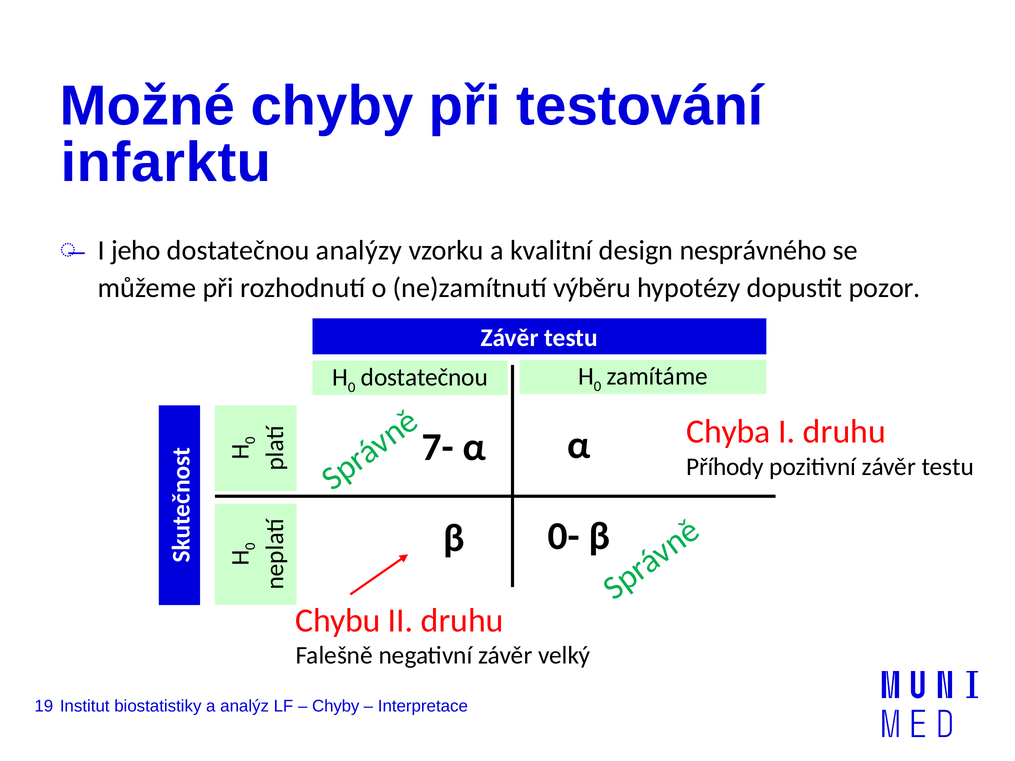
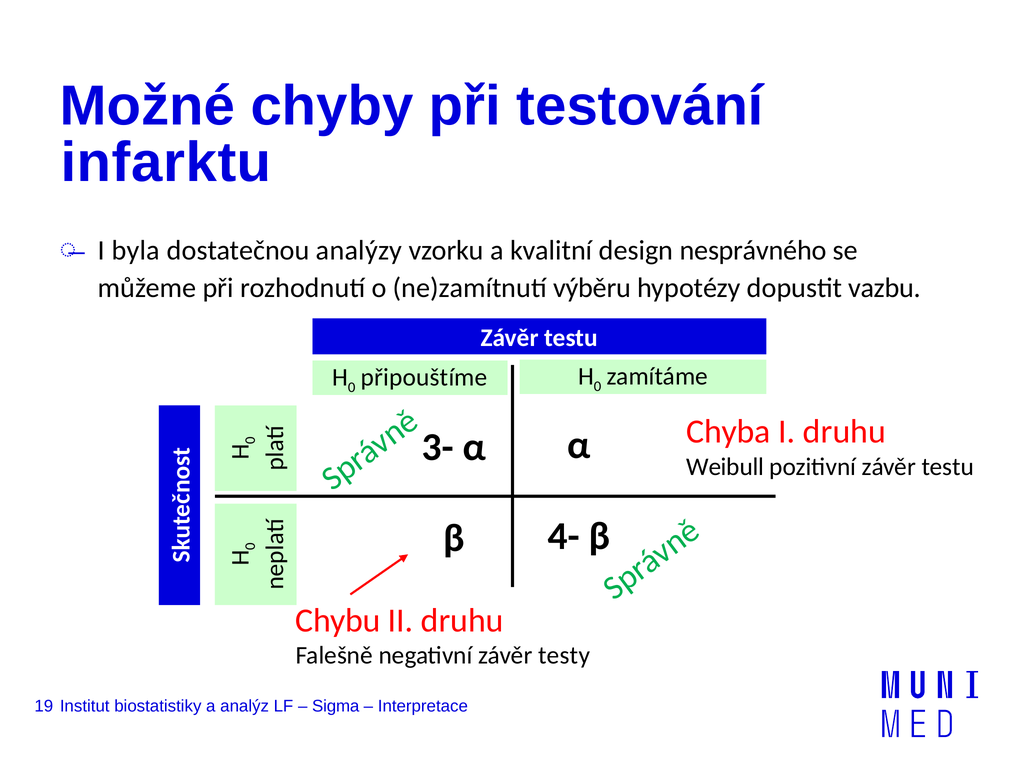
jeho: jeho -> byla
pozor: pozor -> vazbu
dostatečnou at (424, 378): dostatečnou -> připouštíme
7-: 7- -> 3-
Příhody: Příhody -> Weibull
0-: 0- -> 4-
velký: velký -> testy
Chyby at (336, 706): Chyby -> Sigma
